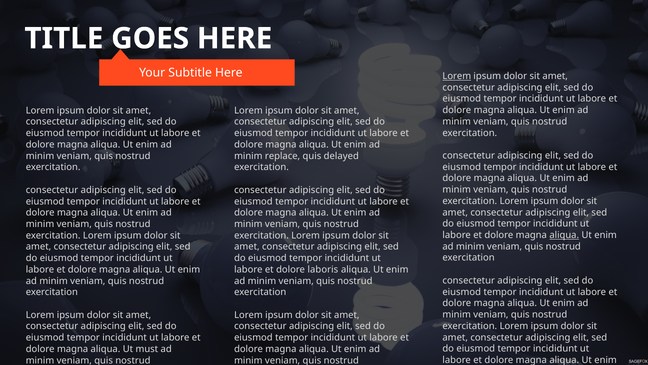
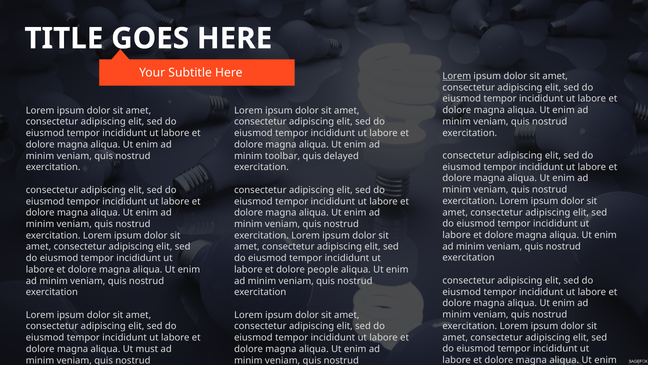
replace: replace -> toolbar
aliqua at (564, 235) underline: present -> none
laboris: laboris -> people
